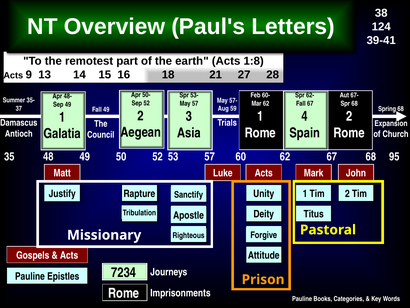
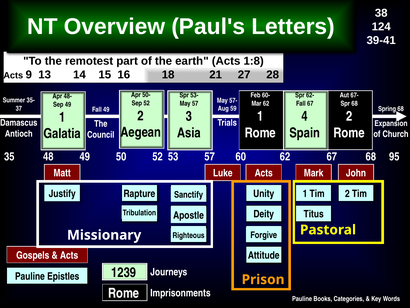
7234: 7234 -> 1239
